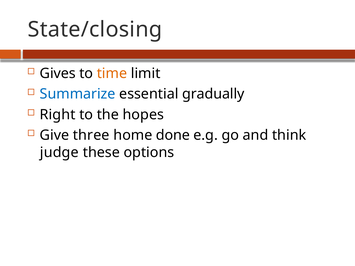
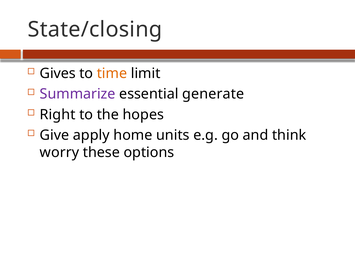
Summarize colour: blue -> purple
gradually: gradually -> generate
three: three -> apply
done: done -> units
judge: judge -> worry
